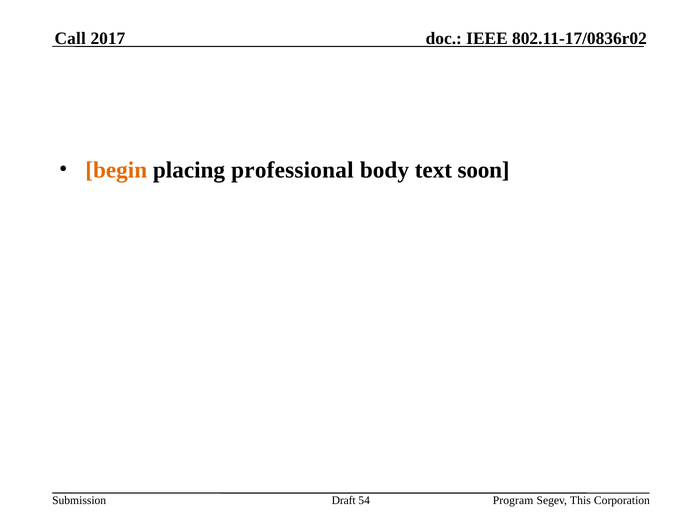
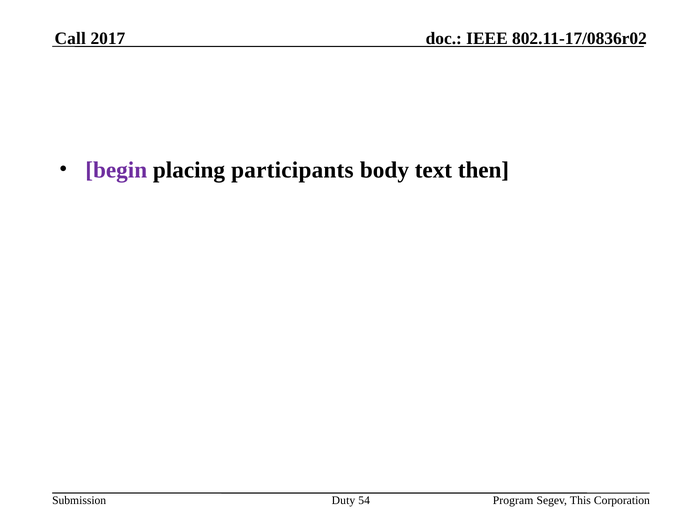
begin colour: orange -> purple
professional: professional -> participants
soon: soon -> then
Draft: Draft -> Duty
